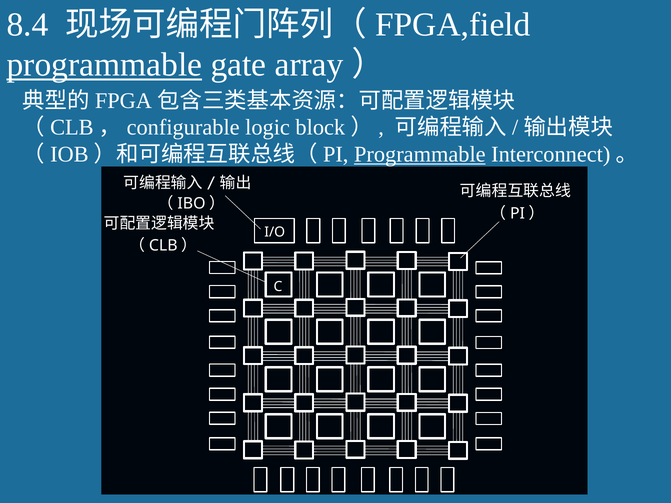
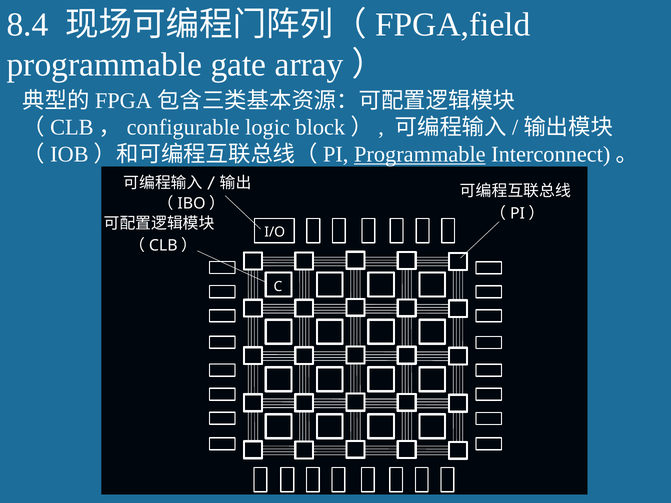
programmable at (104, 65) underline: present -> none
